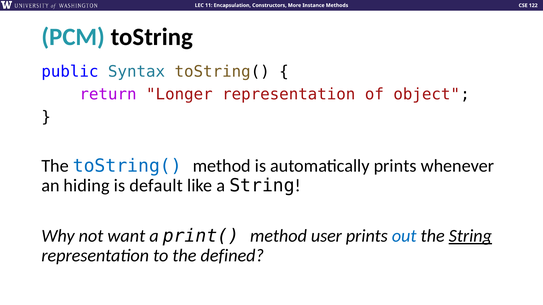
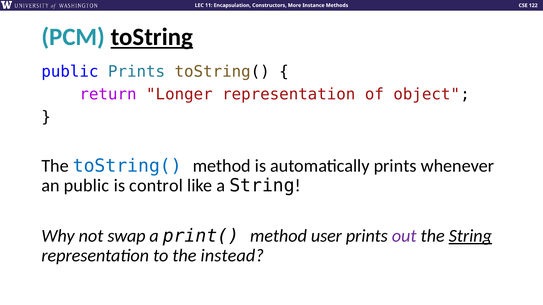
toString underline: none -> present
public Syntax: Syntax -> Prints
an hiding: hiding -> public
default: default -> control
want: want -> swap
out colour: blue -> purple
defined: defined -> instead
